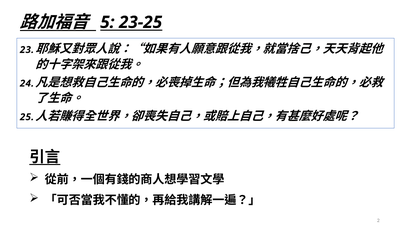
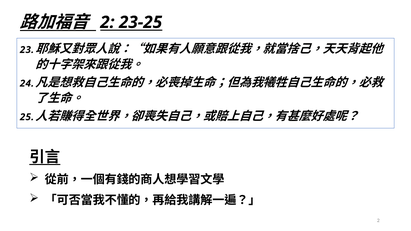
5 at (107, 22): 5 -> 2
